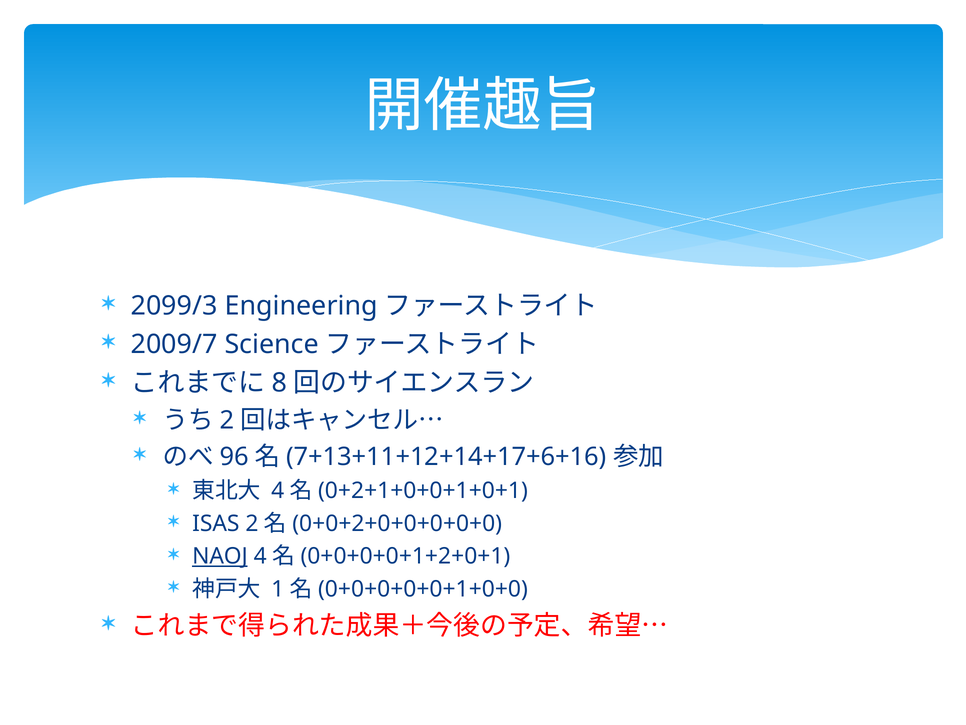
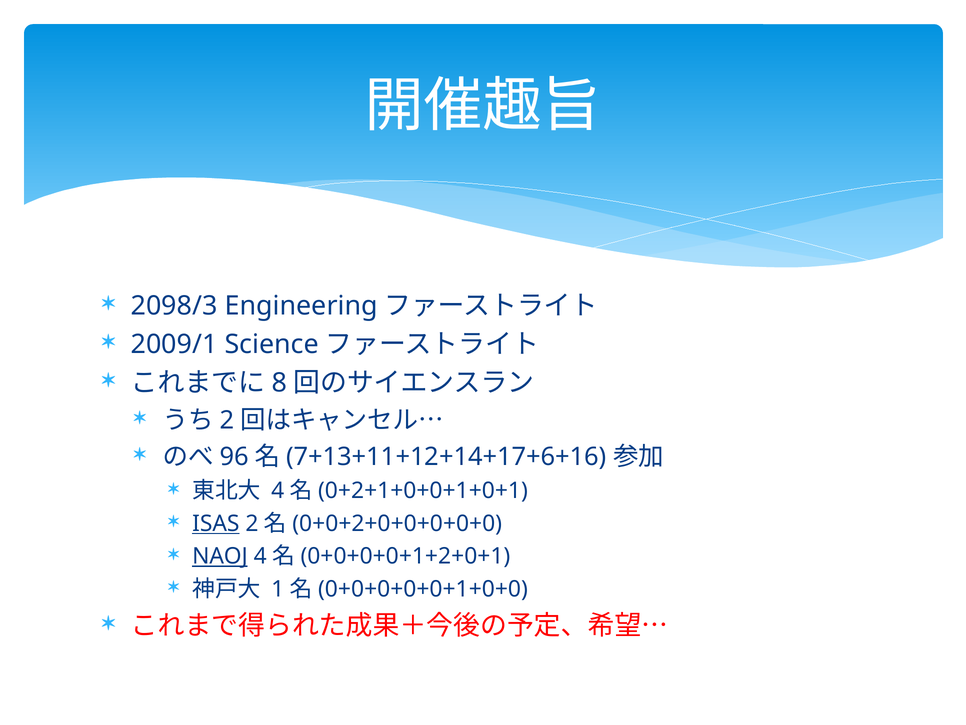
2099/3: 2099/3 -> 2098/3
2009/7: 2009/7 -> 2009/1
ISAS underline: none -> present
